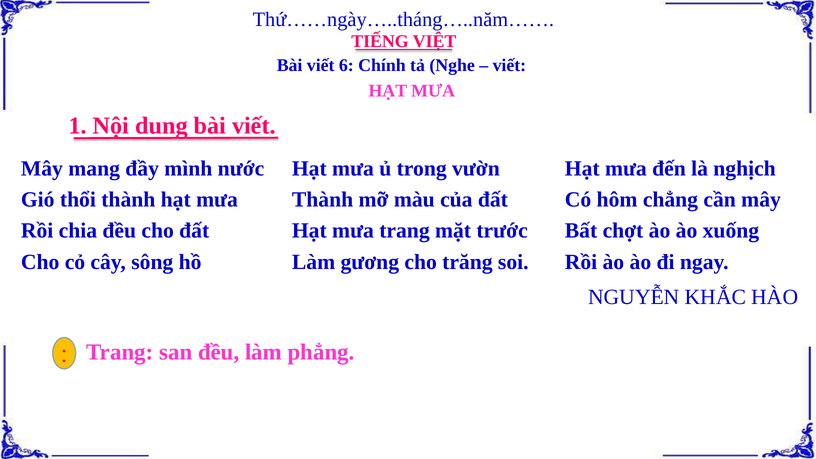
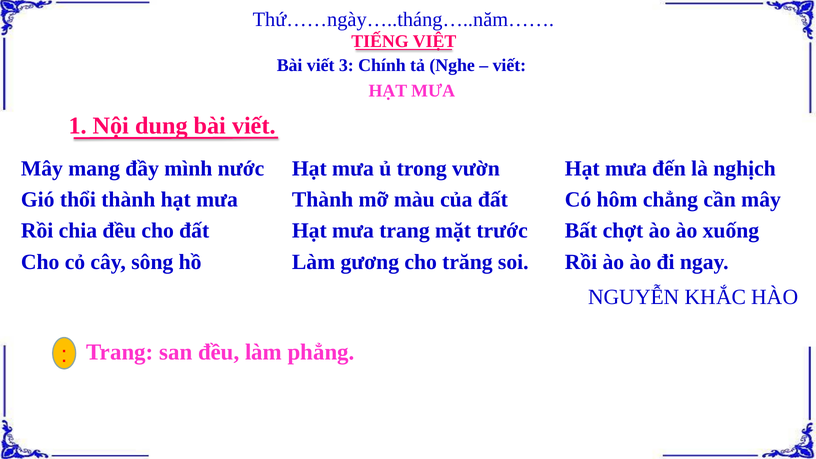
6: 6 -> 3
